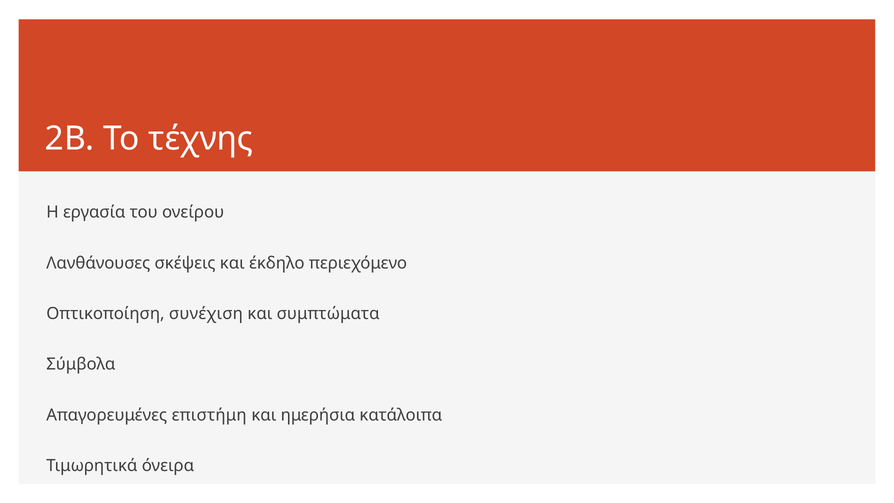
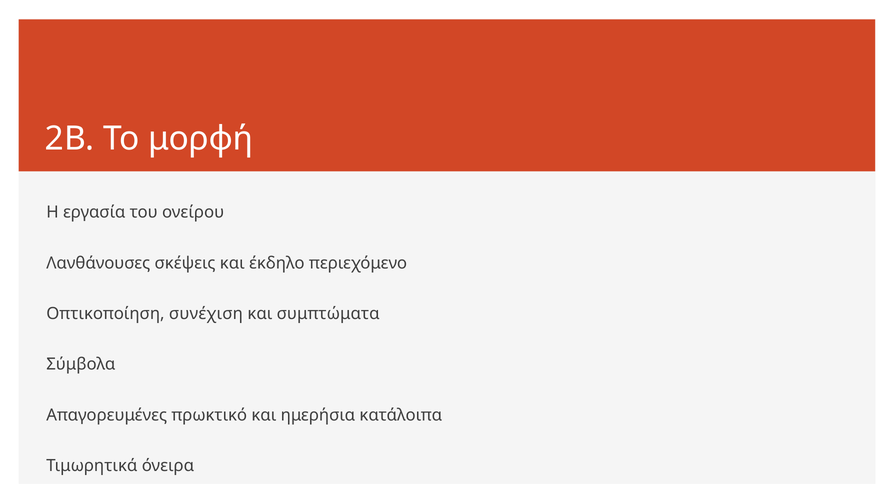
τέχνης: τέχνης -> μορφή
επιστήμη: επιστήμη -> πρωκτικό
